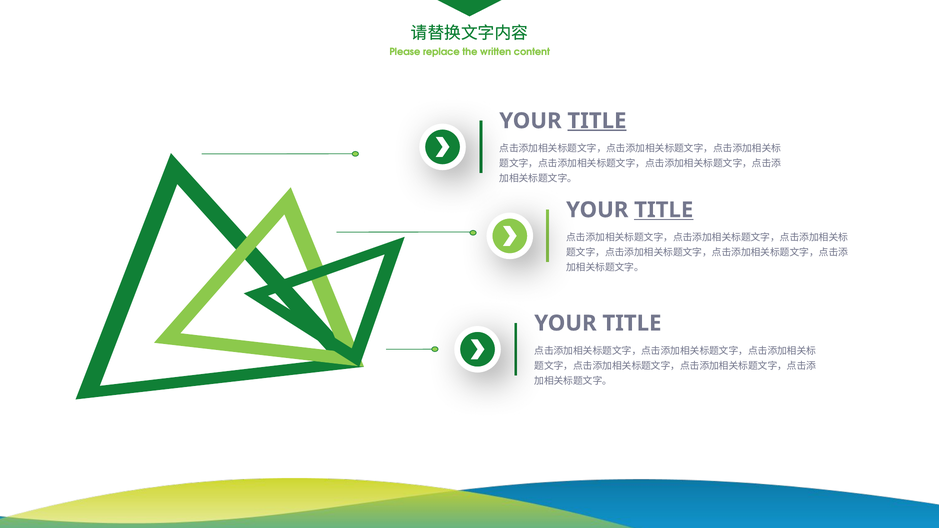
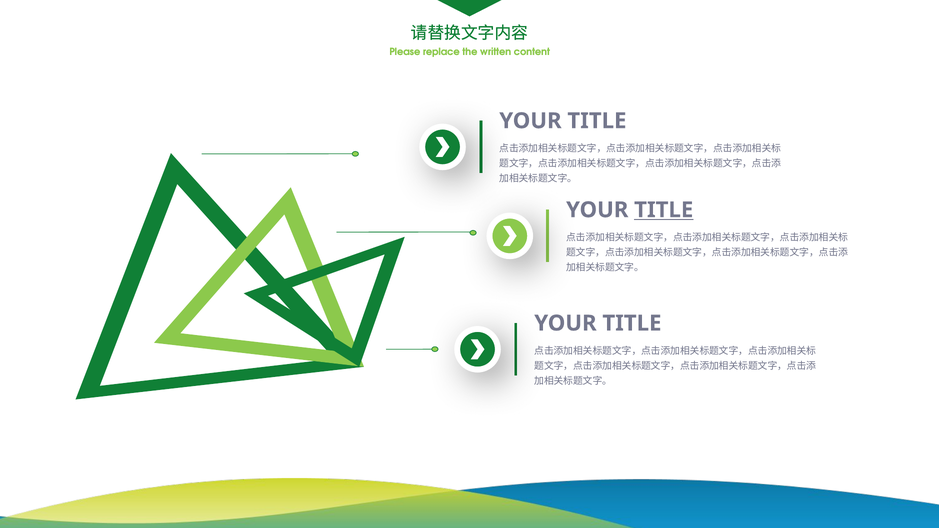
TITLE at (597, 121) underline: present -> none
